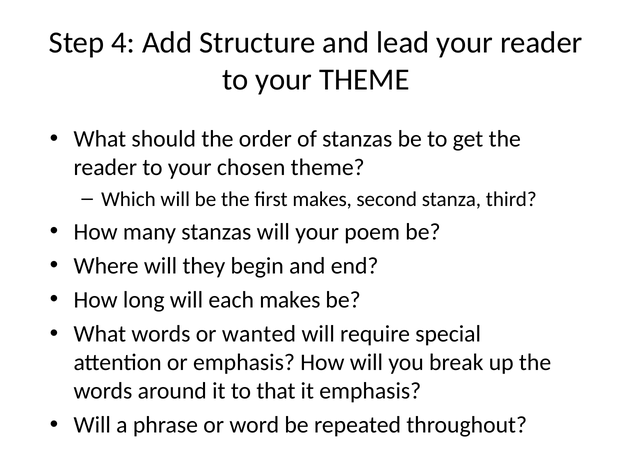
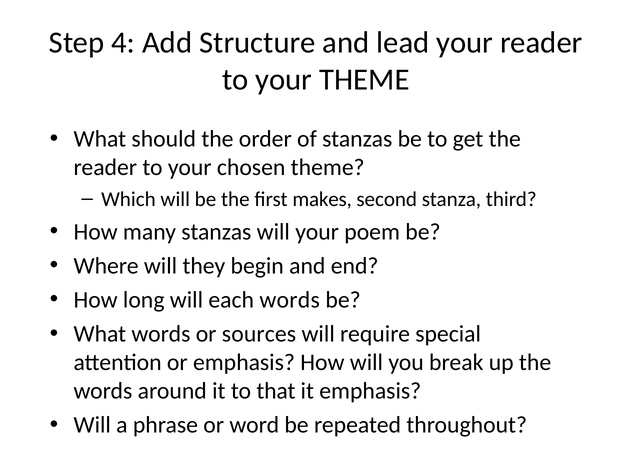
each makes: makes -> words
wanted: wanted -> sources
